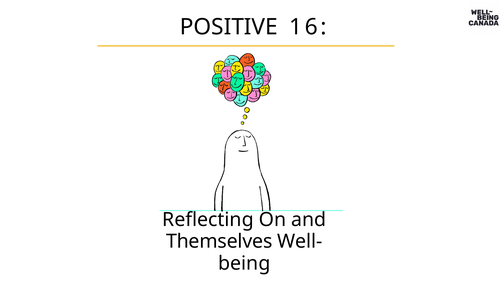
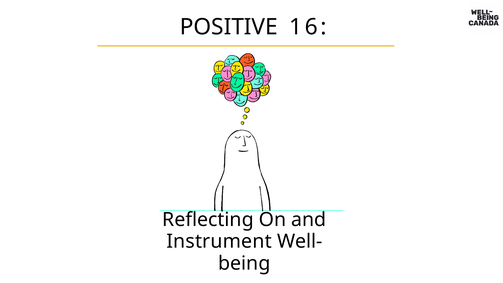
Themselves: Themselves -> Instrument
